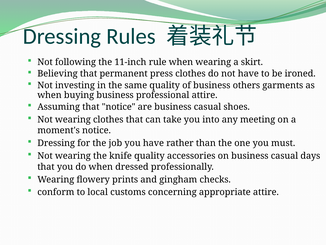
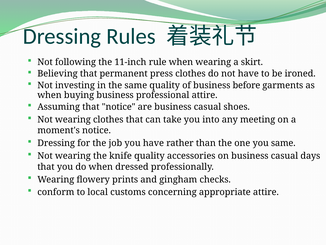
others: others -> before
you must: must -> same
